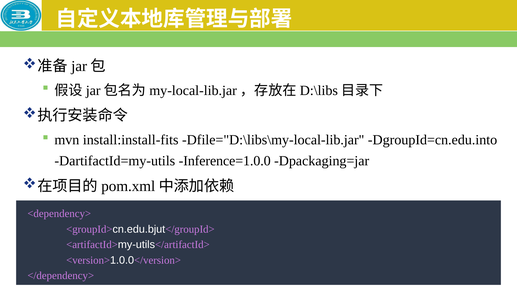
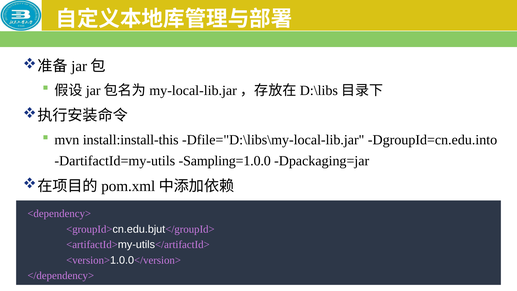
install:install-fits: install:install-fits -> install:install-this
Inference=1.0.0: Inference=1.0.0 -> Sampling=1.0.0
